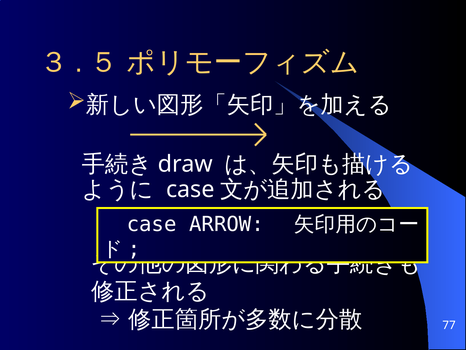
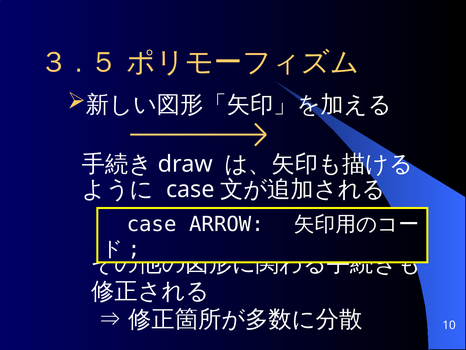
77: 77 -> 10
